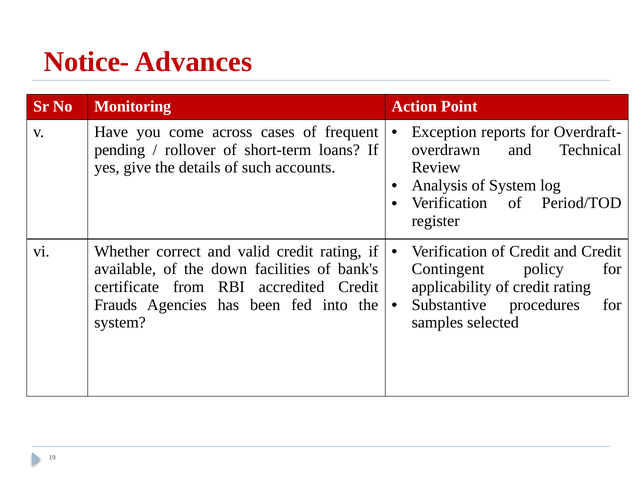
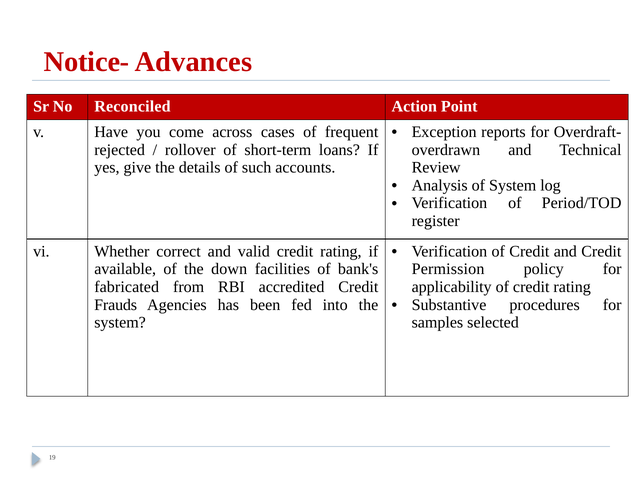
Monitoring: Monitoring -> Reconciled
pending: pending -> rejected
Contingent: Contingent -> Permission
certificate: certificate -> fabricated
